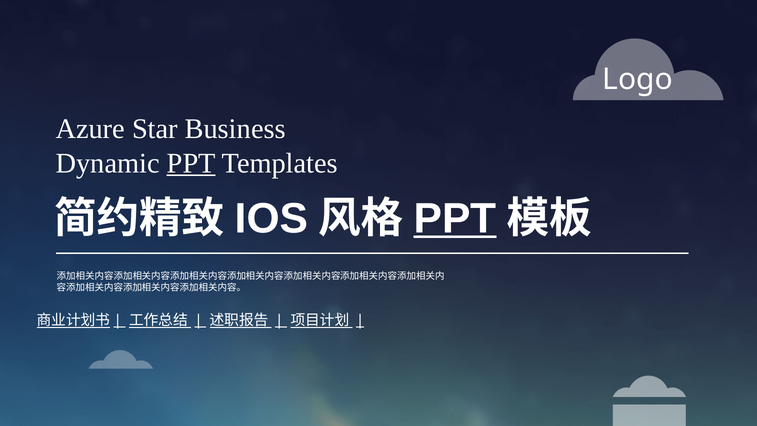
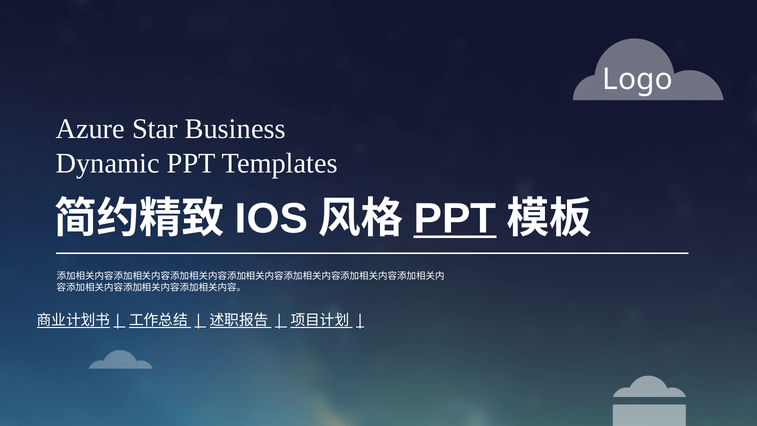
PPT at (191, 163) underline: present -> none
